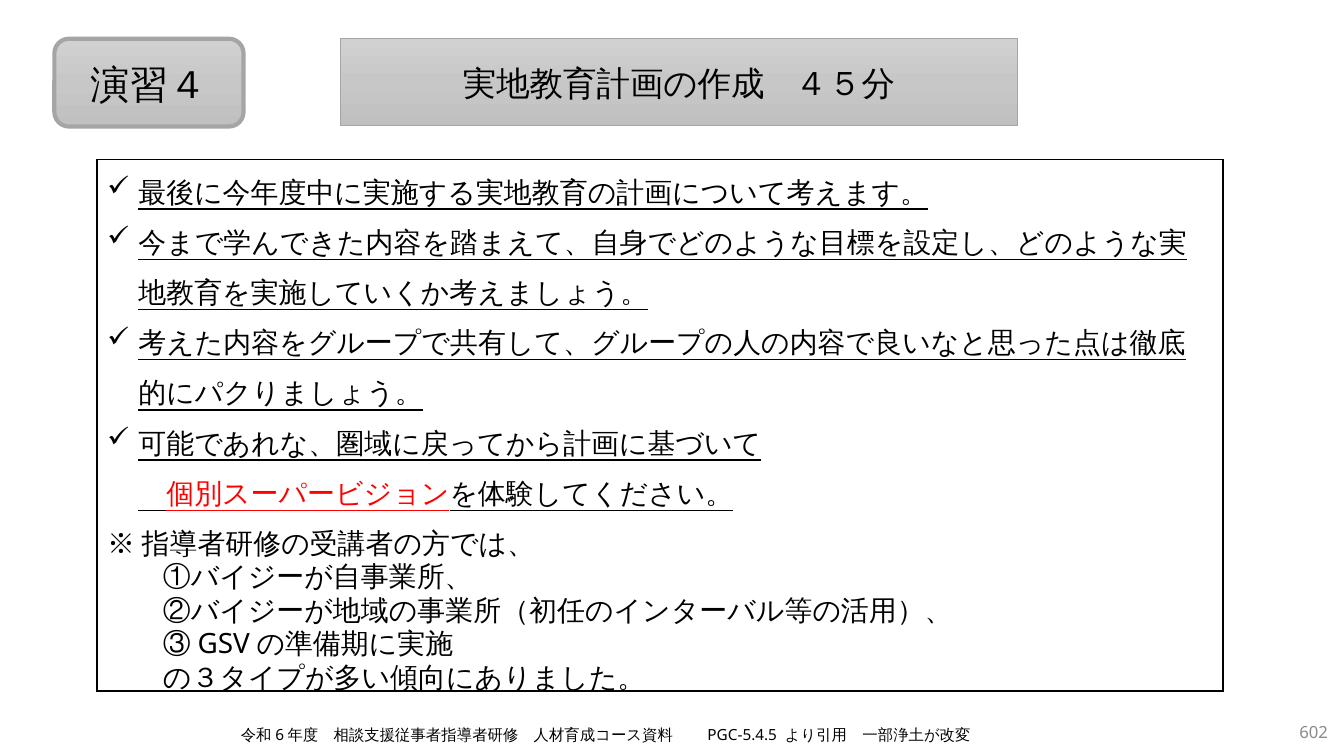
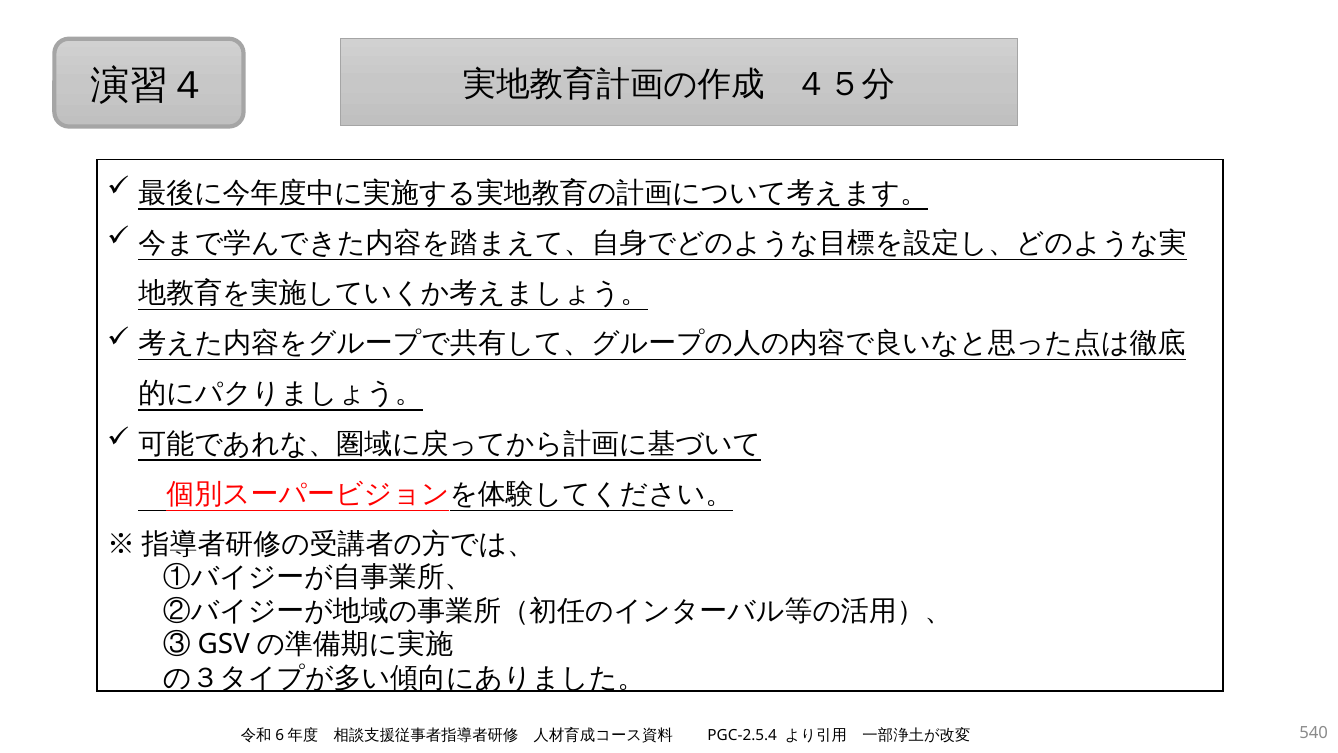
PGC-5.4.5: PGC-5.4.5 -> PGC-2.5.4
602: 602 -> 540
